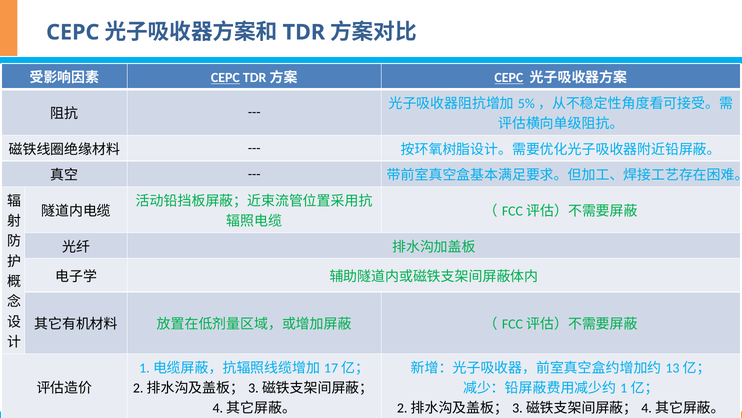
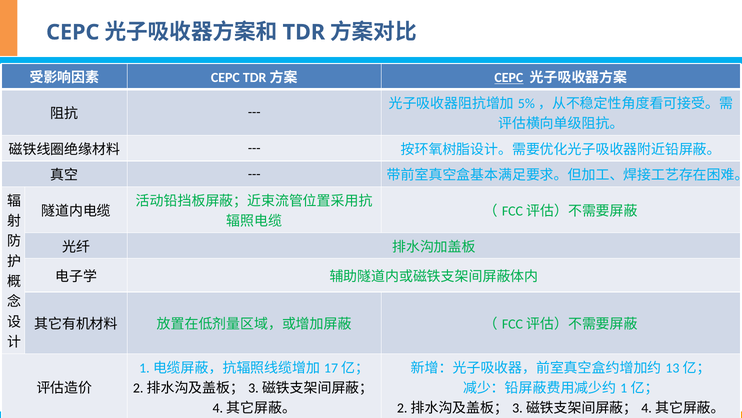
CEPC at (225, 78) underline: present -> none
